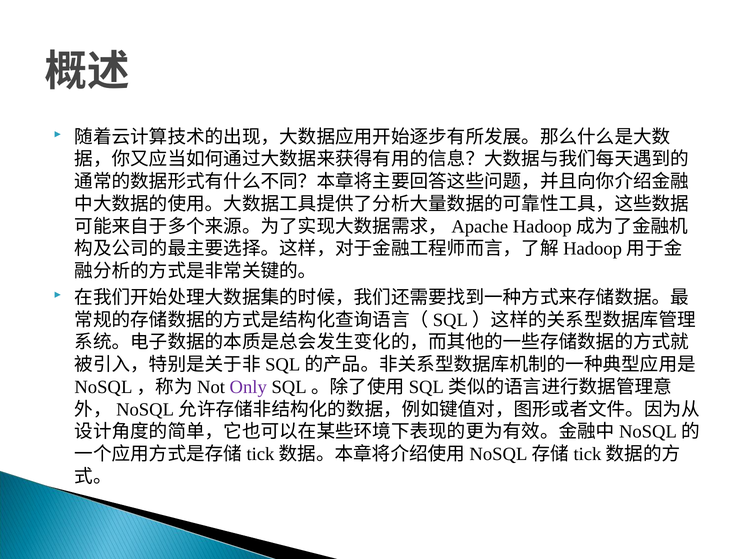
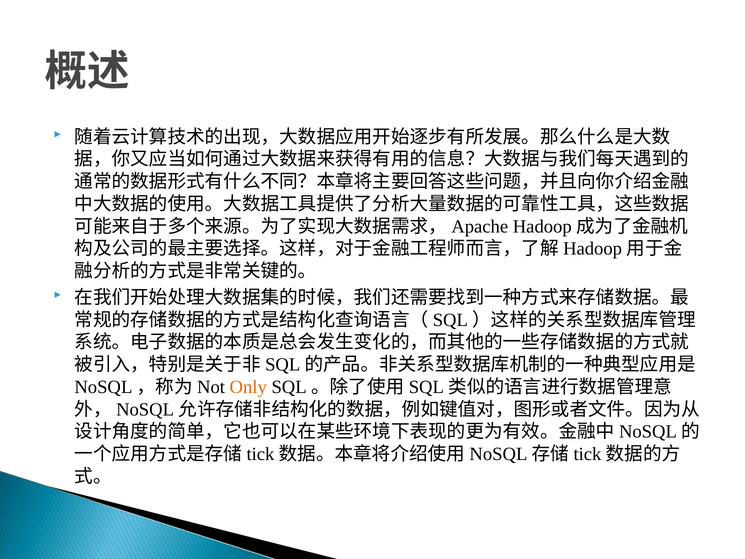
Only colour: purple -> orange
